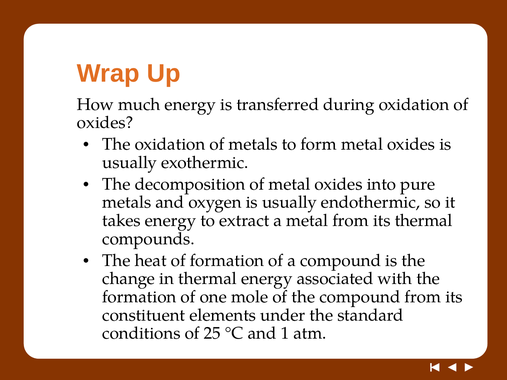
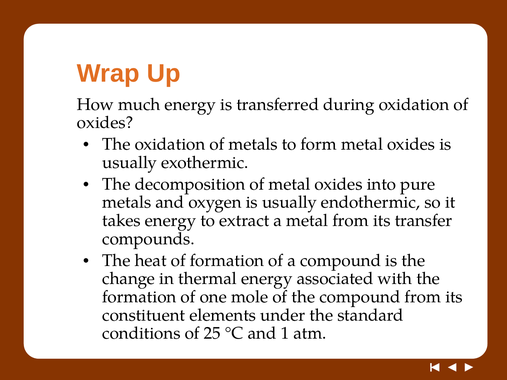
its thermal: thermal -> transfer
